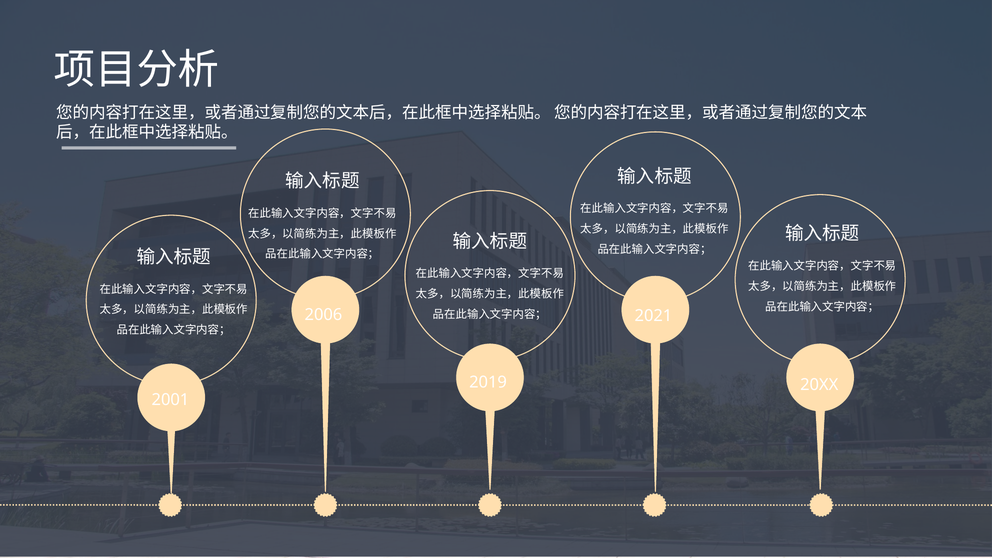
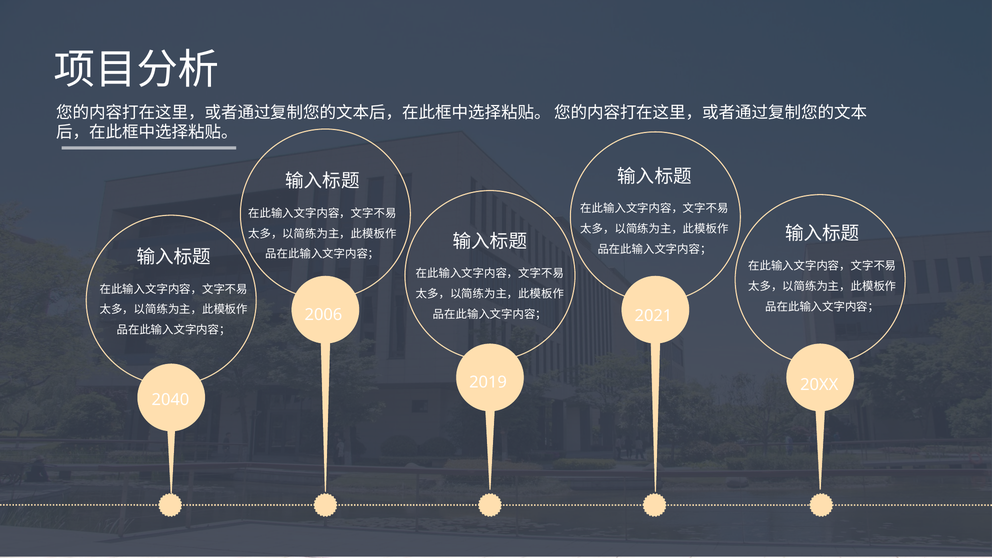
2001: 2001 -> 2040
